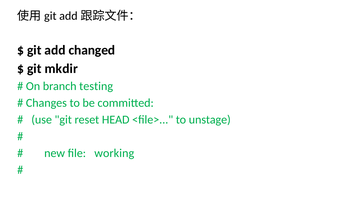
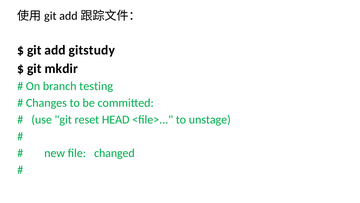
changed: changed -> gitstudy
working: working -> changed
